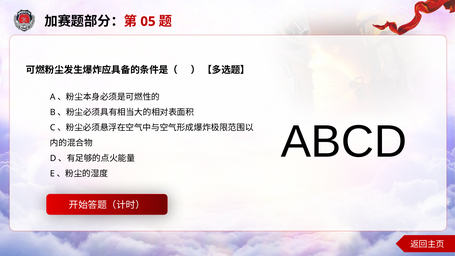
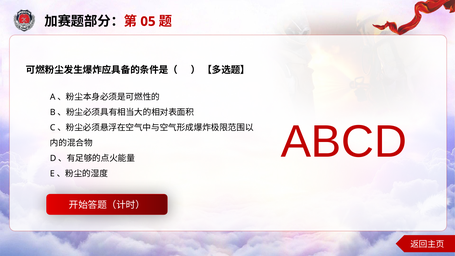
ABCD colour: black -> red
